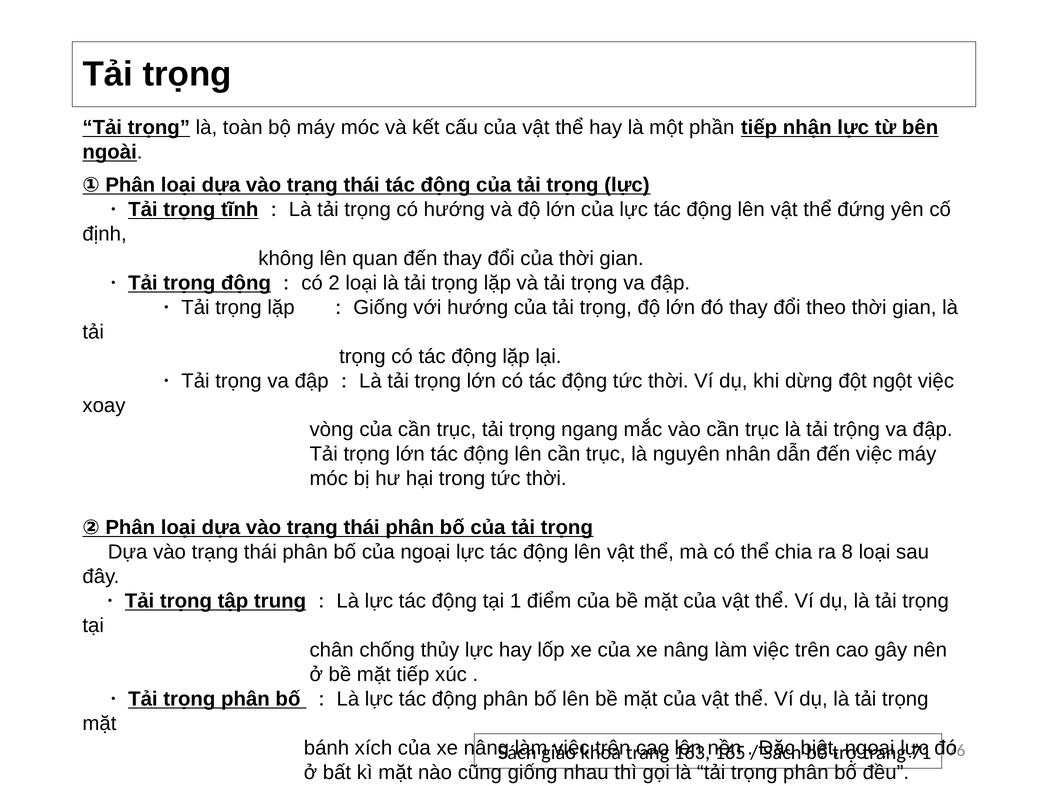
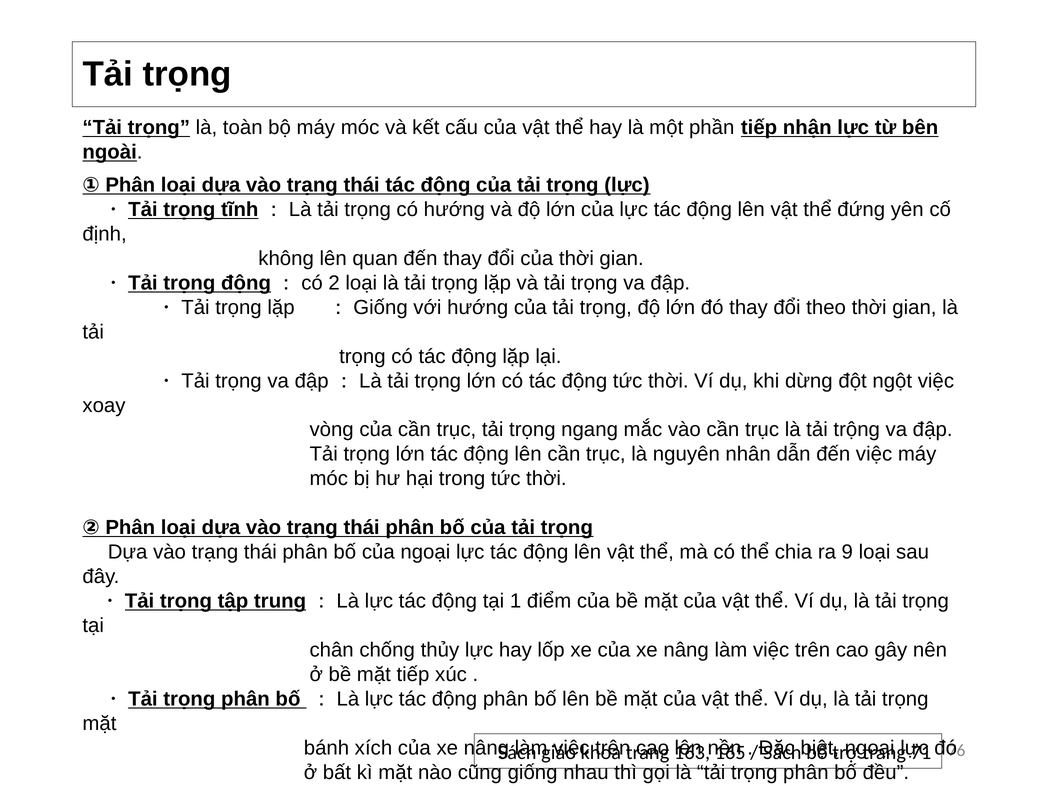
8: 8 -> 9
